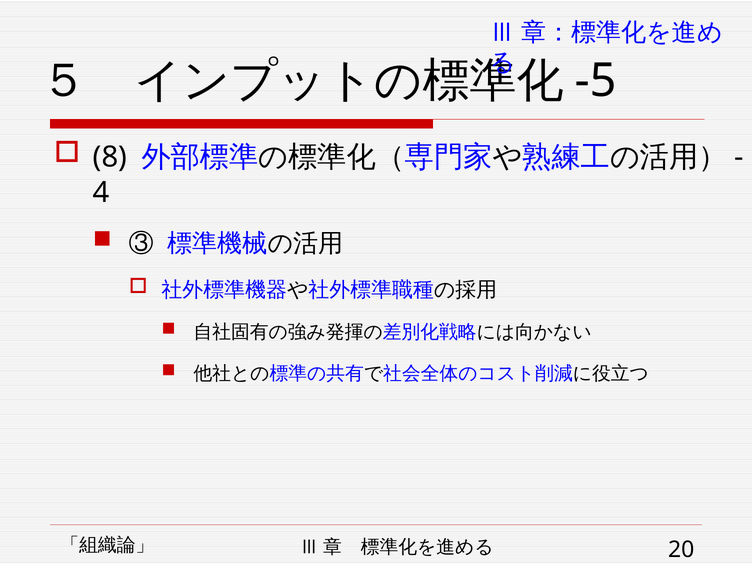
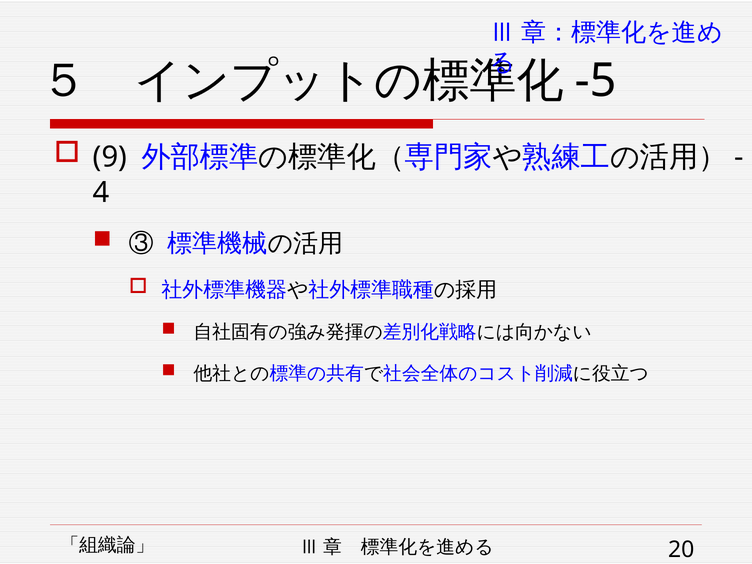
8: 8 -> 9
